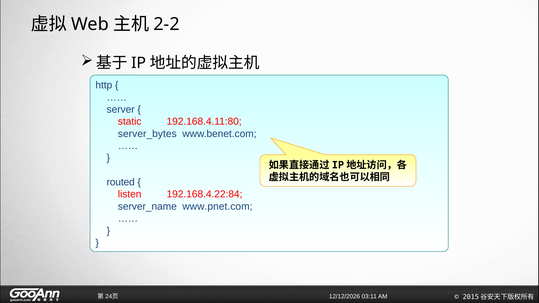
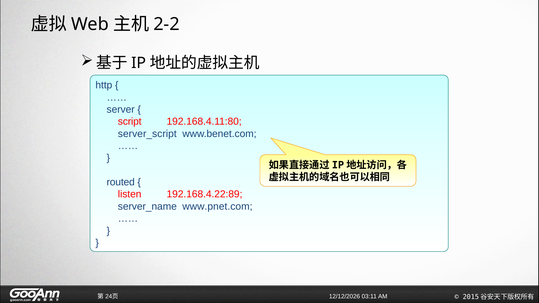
static: static -> script
server_bytes: server_bytes -> server_script
192.168.4.22:84: 192.168.4.22:84 -> 192.168.4.22:89
